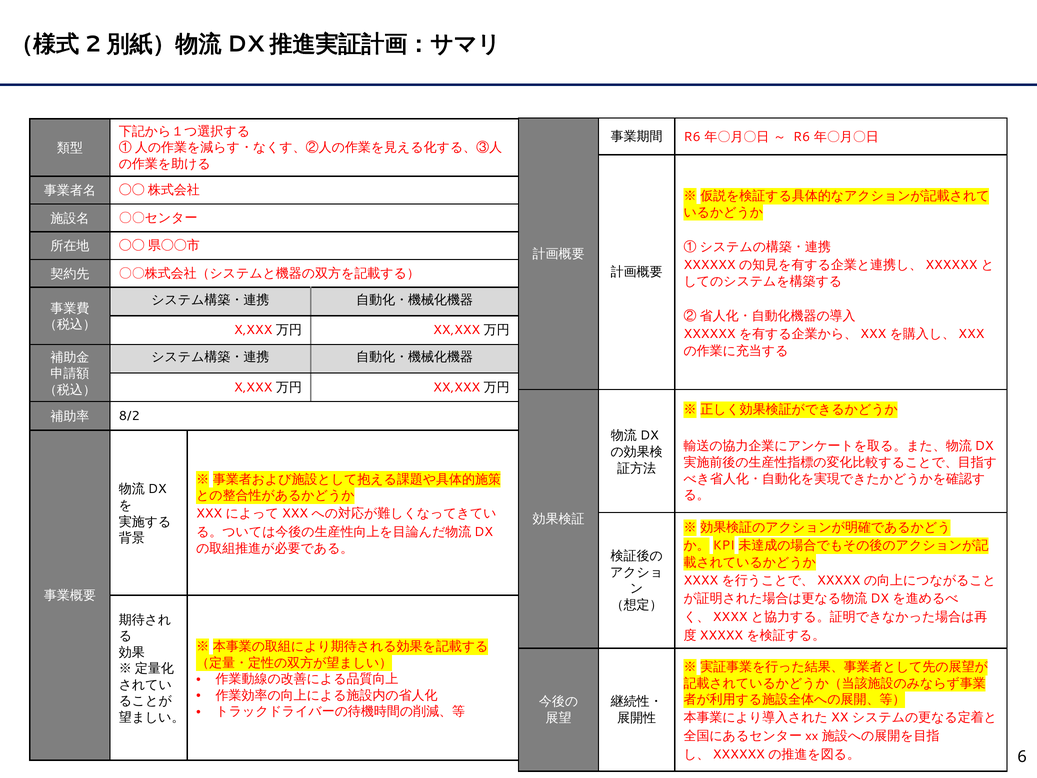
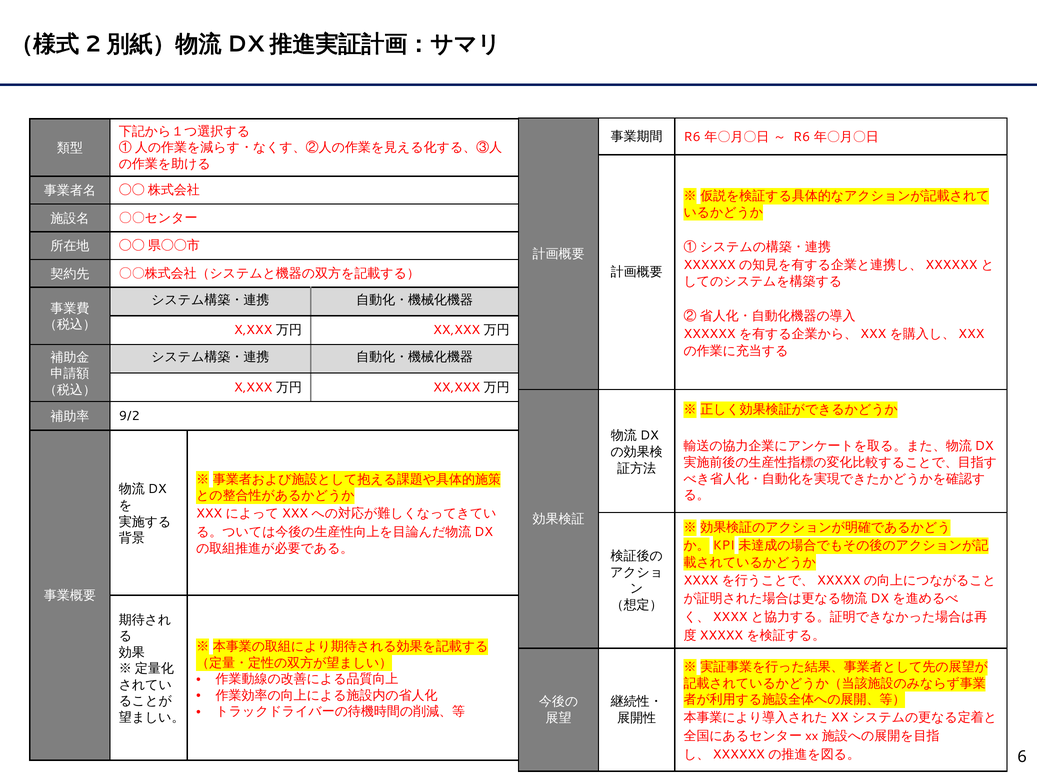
8/2: 8/2 -> 9/2
